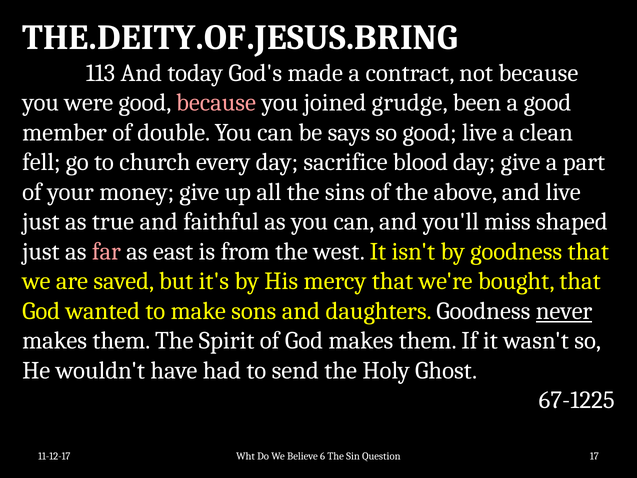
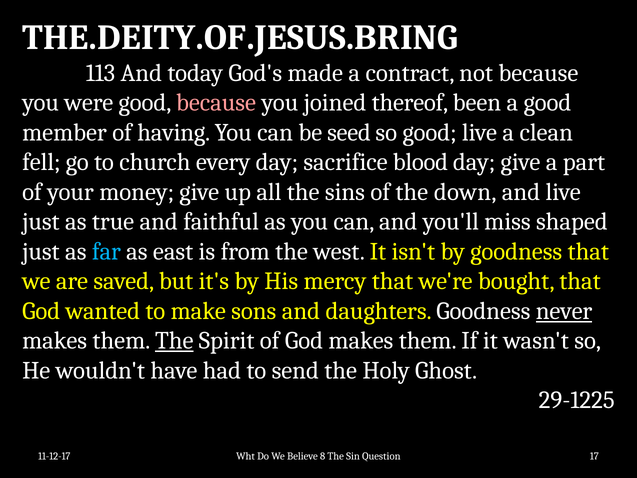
grudge: grudge -> thereof
double: double -> having
says: says -> seed
above: above -> down
far colour: pink -> light blue
The at (174, 340) underline: none -> present
67-1225: 67-1225 -> 29-1225
6: 6 -> 8
